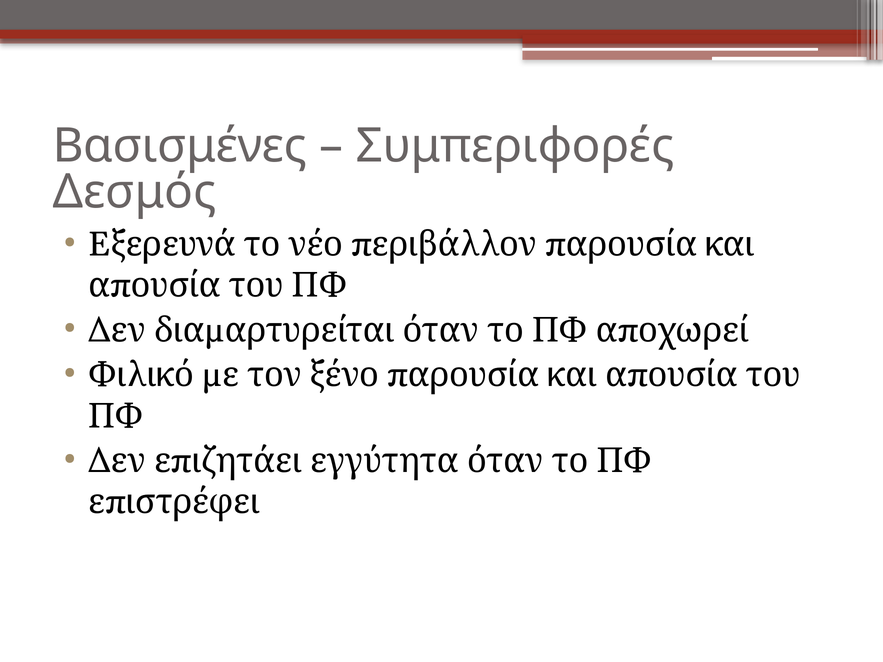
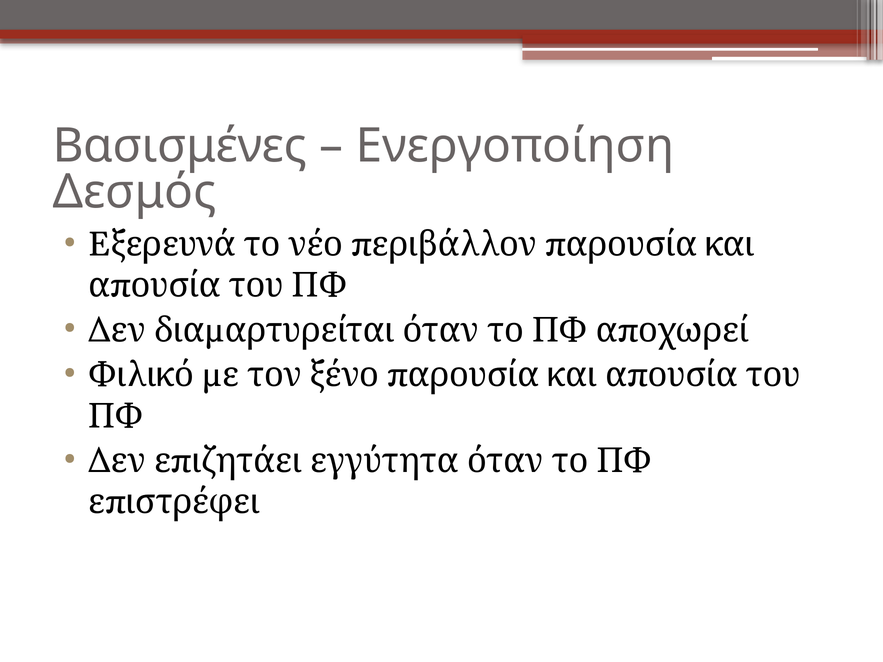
Συμπεριφορές: Συμπεριφορές -> Ενεργοποίηση
